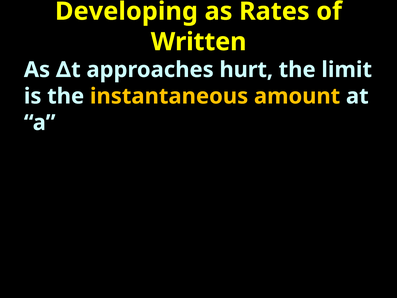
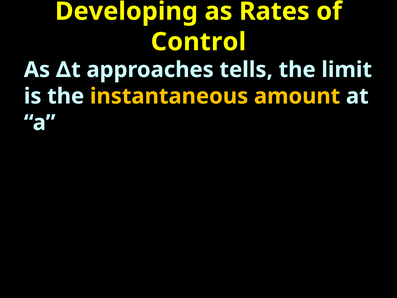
Written: Written -> Control
hurt: hurt -> tells
